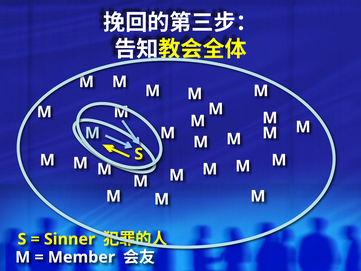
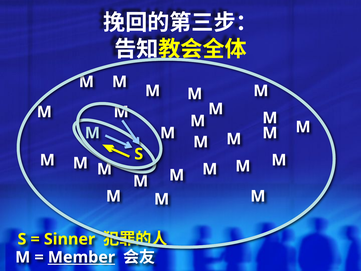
Member underline: none -> present
